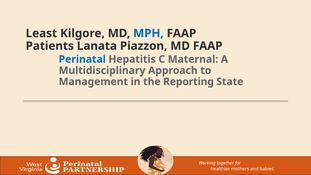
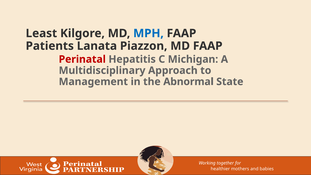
Perinatal colour: blue -> red
Maternal: Maternal -> Michigan
Reporting: Reporting -> Abnormal
